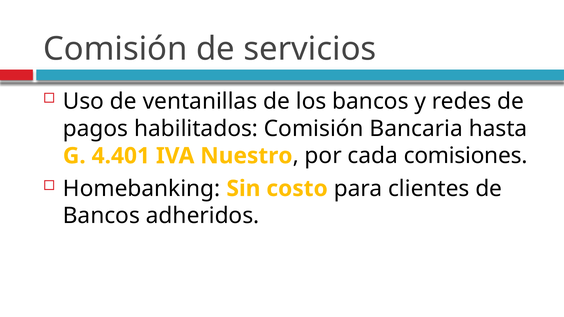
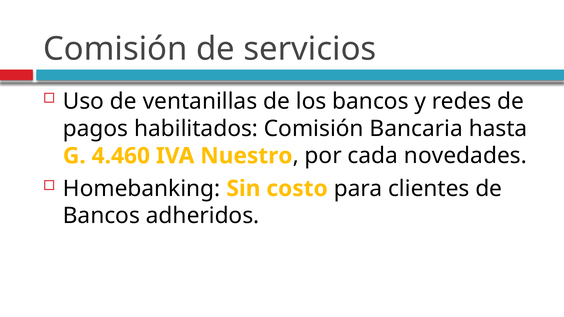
4.401: 4.401 -> 4.460
comisiones: comisiones -> novedades
